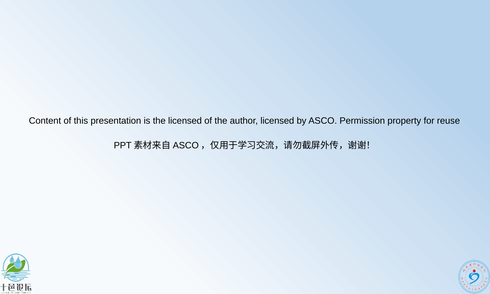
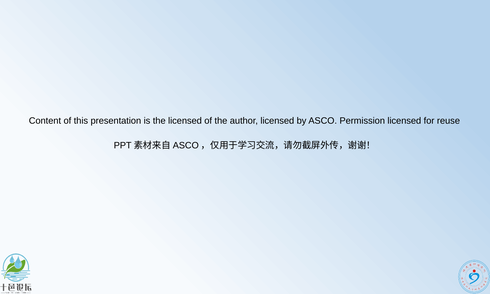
Permission property: property -> licensed
